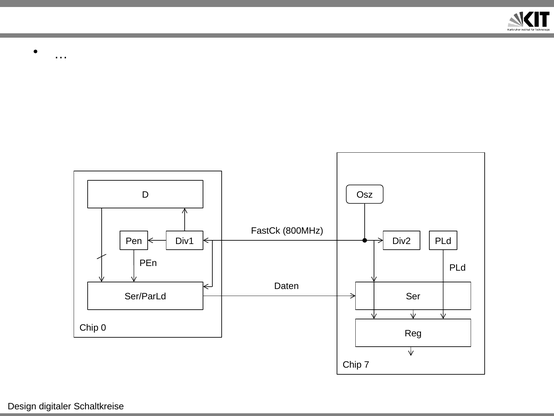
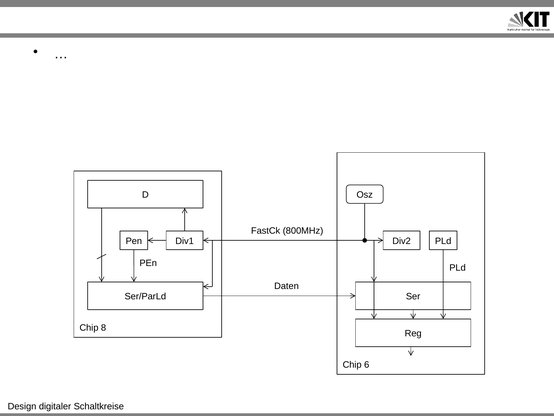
0: 0 -> 8
7: 7 -> 6
